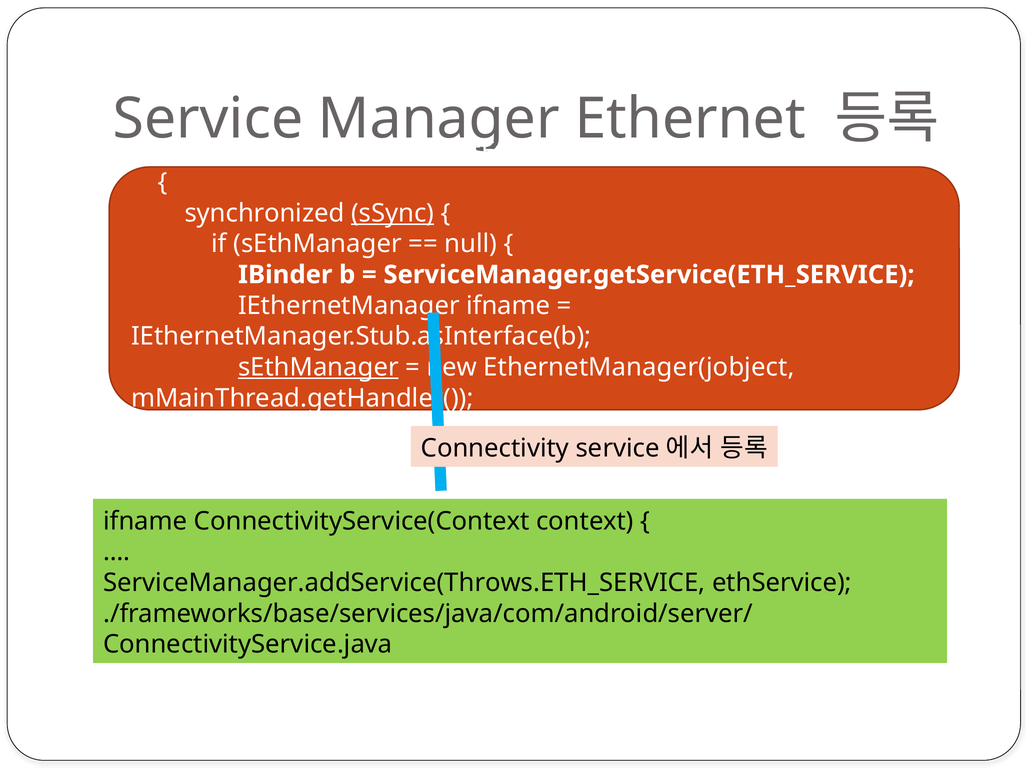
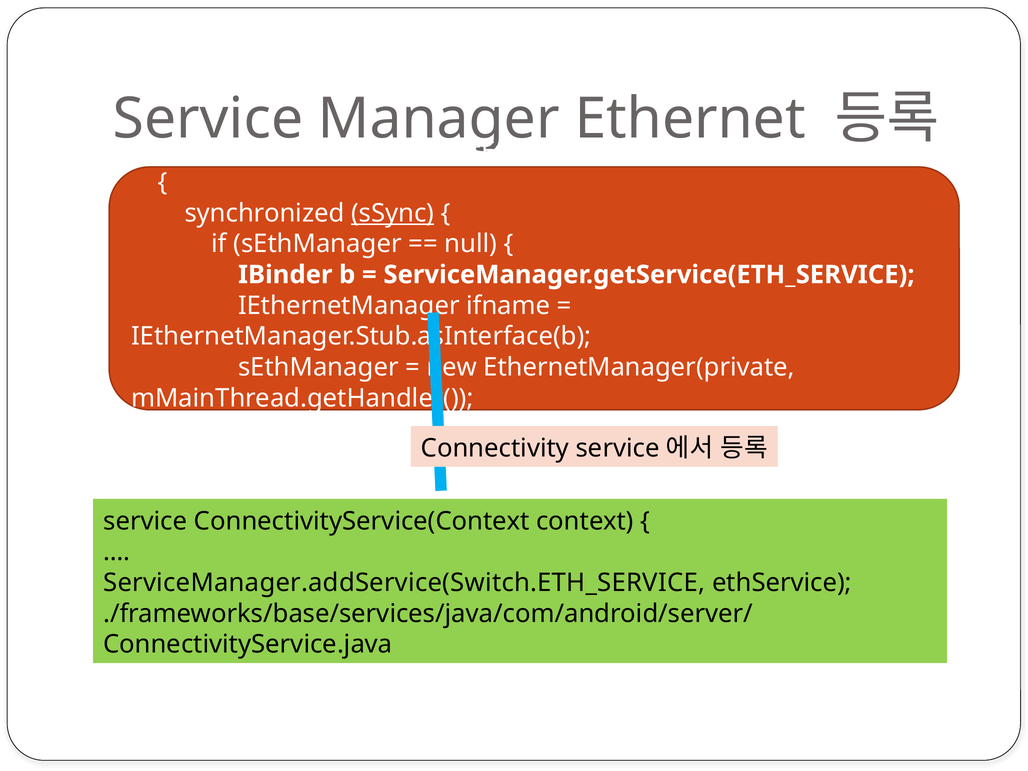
sEthManager at (318, 367) underline: present -> none
EthernetManager(jobject: EthernetManager(jobject -> EthernetManager(private
ifname at (145, 521): ifname -> service
ServiceManager.addService(Throws.ETH_SERVICE: ServiceManager.addService(Throws.ETH_SERVICE -> ServiceManager.addService(Switch.ETH_SERVICE
